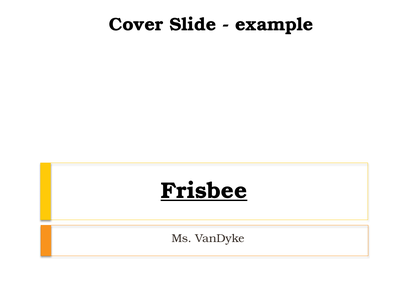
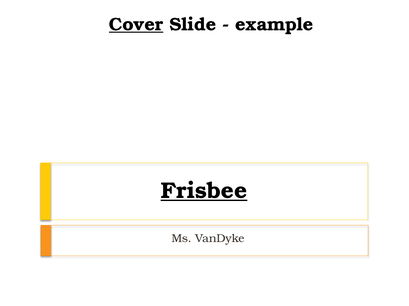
Cover underline: none -> present
